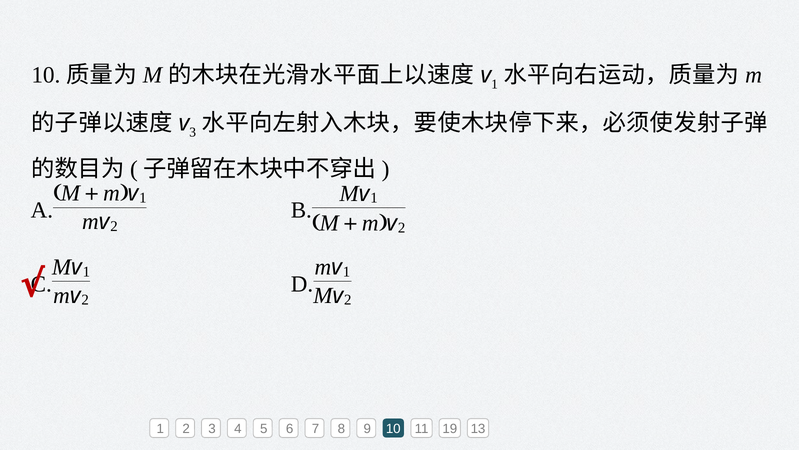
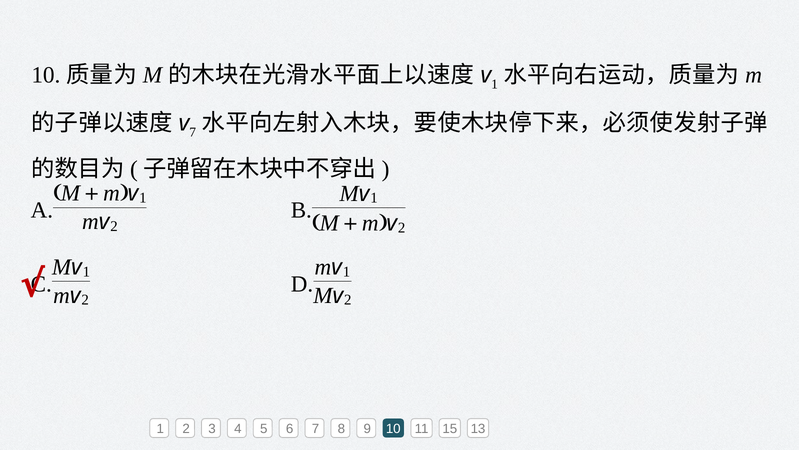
3 at (193, 132): 3 -> 7
19: 19 -> 15
